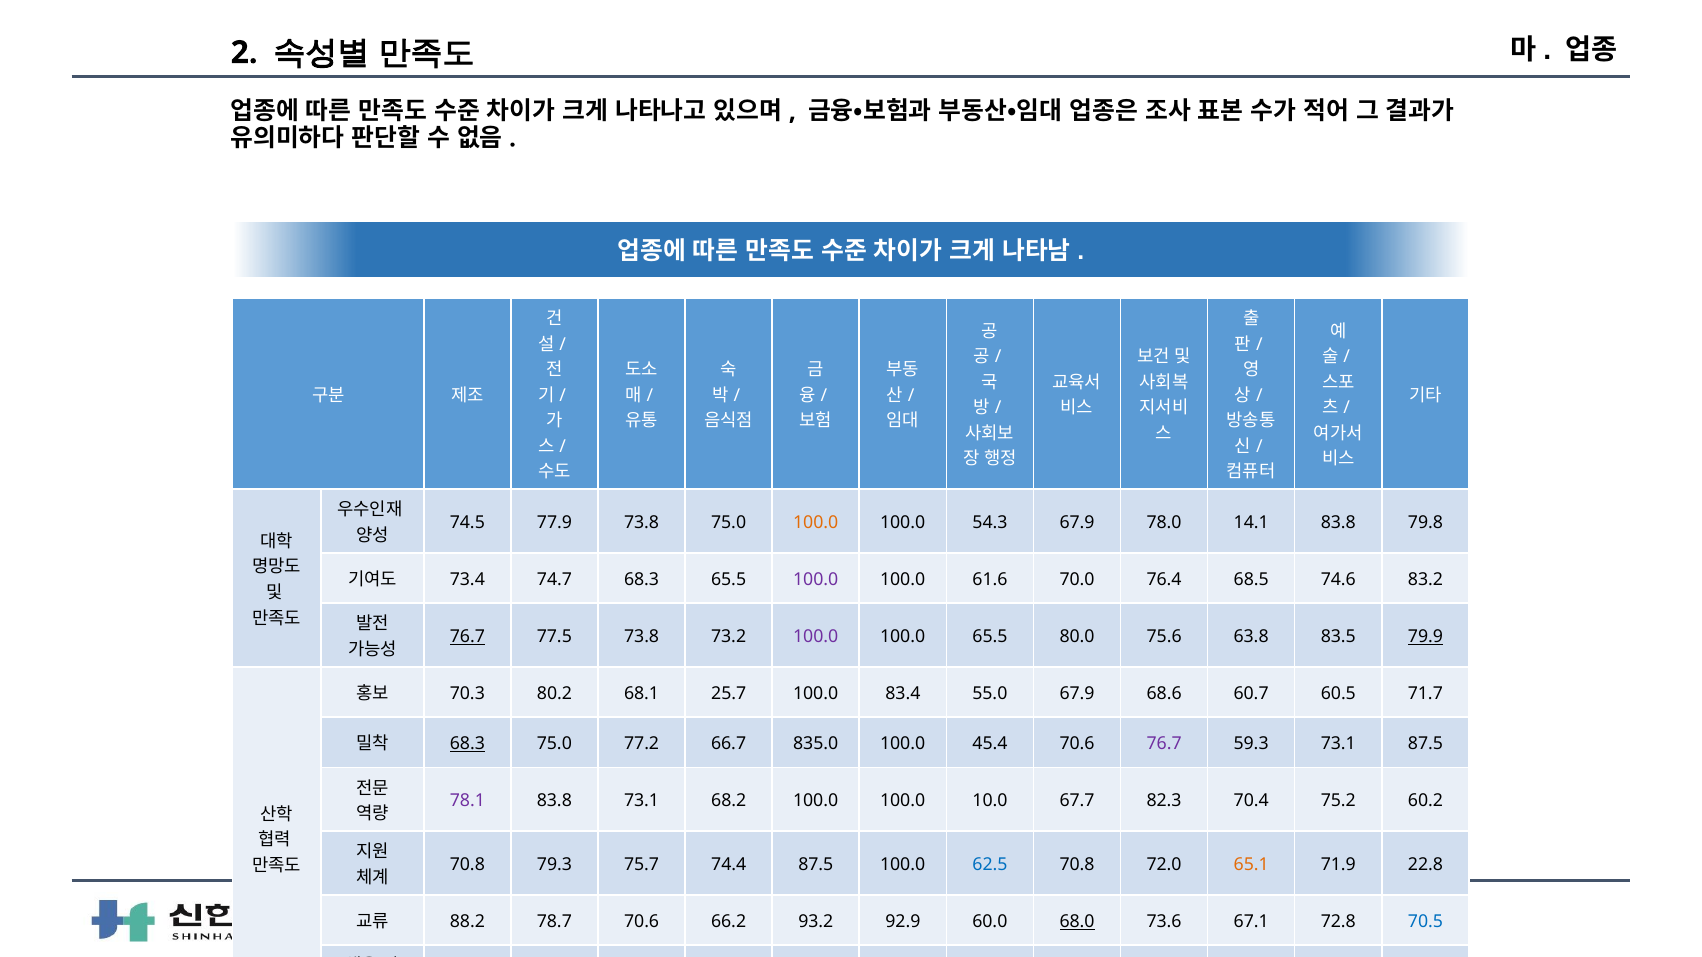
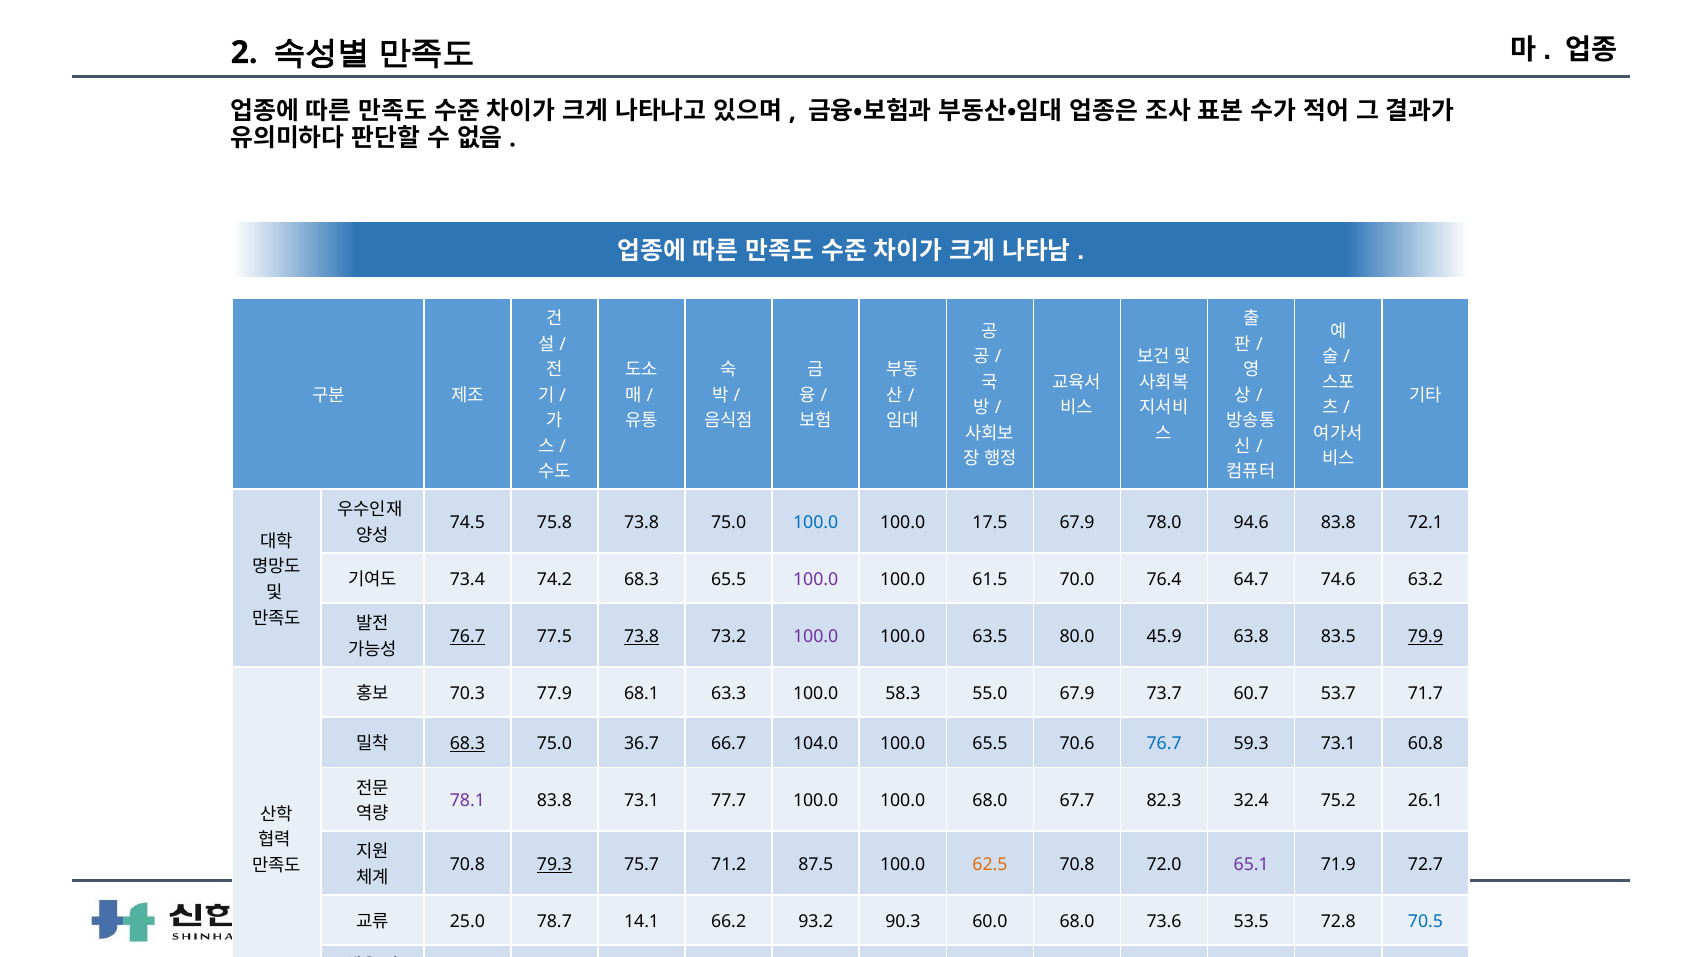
74.5 77.9: 77.9 -> 75.8
100.0 at (816, 523) colour: orange -> blue
54.3: 54.3 -> 17.5
14.1: 14.1 -> 94.6
79.8: 79.8 -> 72.1
74.7: 74.7 -> 74.2
61.6: 61.6 -> 61.5
68.5: 68.5 -> 64.7
83.2: 83.2 -> 63.2
73.8 at (642, 637) underline: none -> present
100.0 65.5: 65.5 -> 63.5
75.6: 75.6 -> 45.9
80.2: 80.2 -> 77.9
25.7: 25.7 -> 63.3
83.4: 83.4 -> 58.3
68.6: 68.6 -> 73.7
60.5: 60.5 -> 53.7
77.2: 77.2 -> 36.7
835.0: 835.0 -> 104.0
100.0 45.4: 45.4 -> 65.5
76.7 at (1164, 744) colour: purple -> blue
73.1 87.5: 87.5 -> 60.8
68.2: 68.2 -> 77.7
100.0 10.0: 10.0 -> 68.0
70.4: 70.4 -> 32.4
60.2: 60.2 -> 26.1
79.3 underline: none -> present
74.4: 74.4 -> 71.2
62.5 at (990, 865) colour: blue -> orange
65.1 colour: orange -> purple
22.8: 22.8 -> 72.7
88.2: 88.2 -> 25.0
78.7 70.6: 70.6 -> 14.1
92.9: 92.9 -> 90.3
68.0 at (1077, 922) underline: present -> none
67.1: 67.1 -> 53.5
